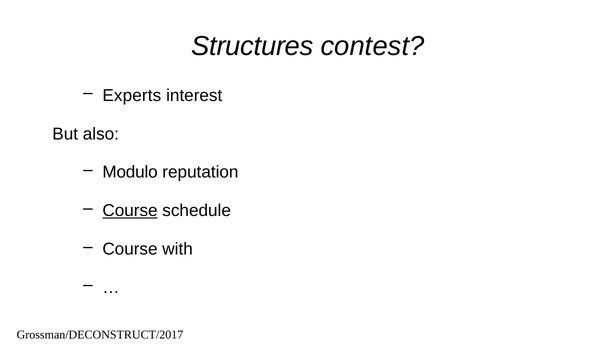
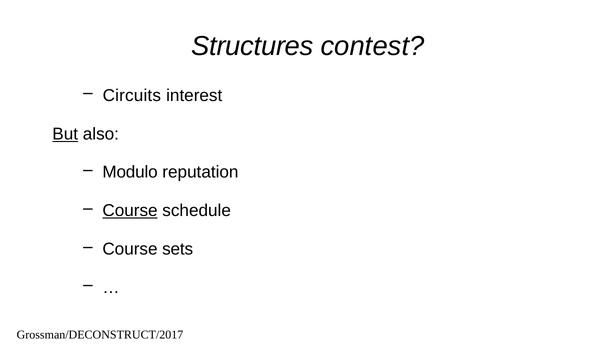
Experts: Experts -> Circuits
But underline: none -> present
with: with -> sets
